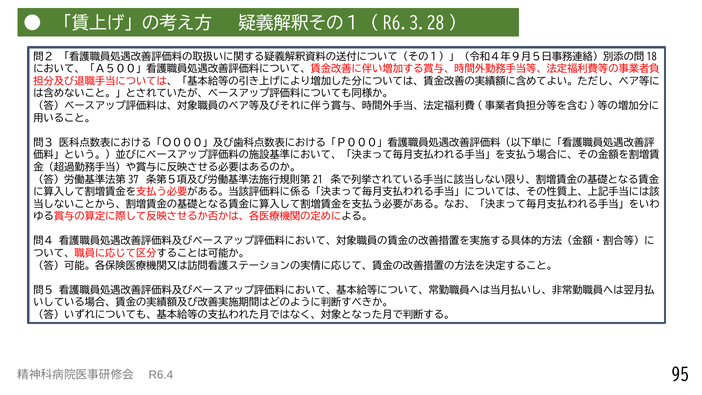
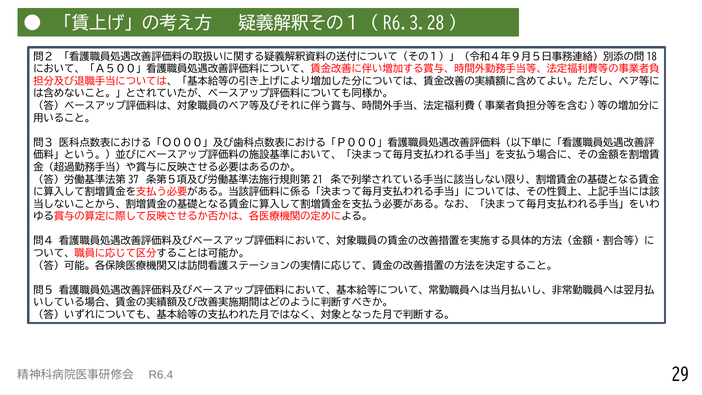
95: 95 -> 29
